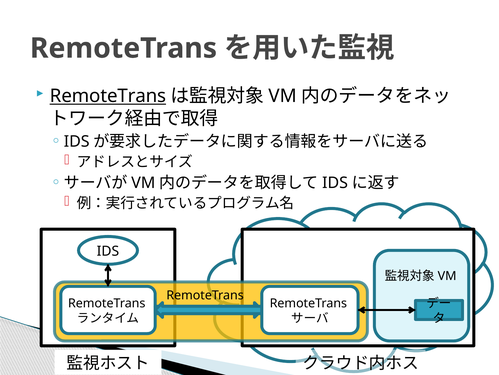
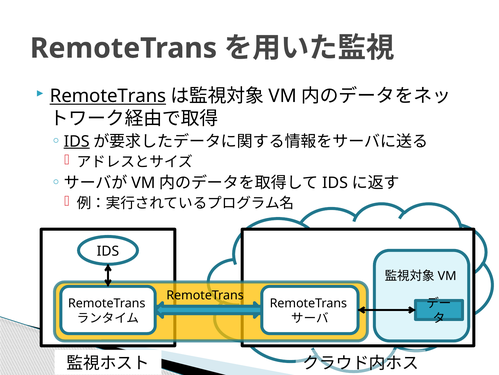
IDS at (77, 141) underline: none -> present
